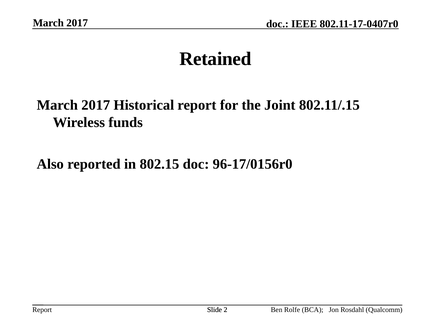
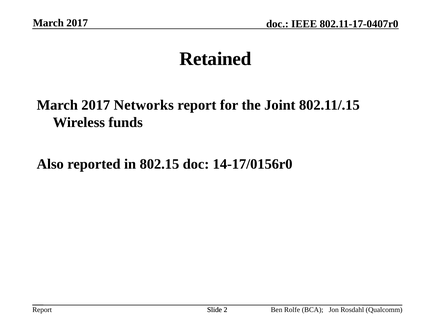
Historical: Historical -> Networks
96-17/0156r0: 96-17/0156r0 -> 14-17/0156r0
